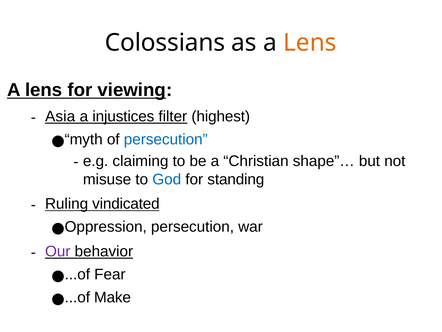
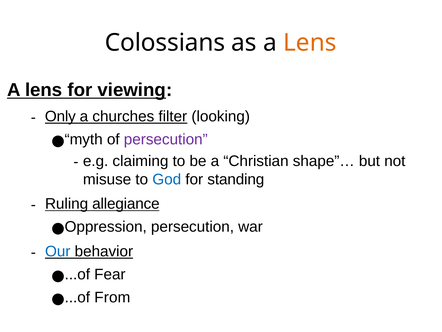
Asia: Asia -> Only
injustices: injustices -> churches
highest: highest -> looking
persecution at (166, 139) colour: blue -> purple
vindicated: vindicated -> allegiance
Our colour: purple -> blue
Make: Make -> From
